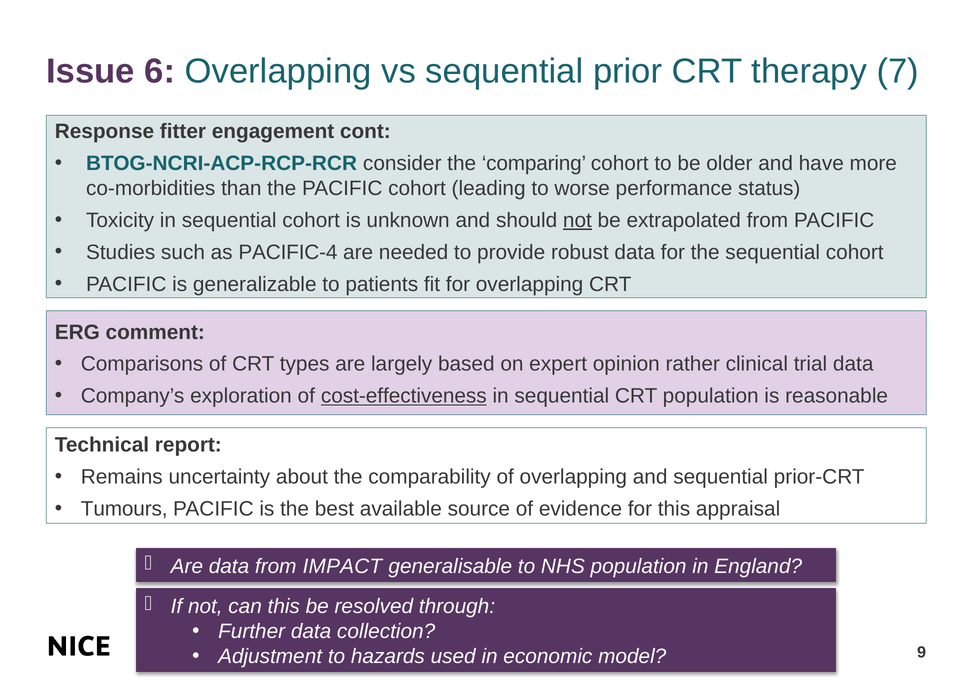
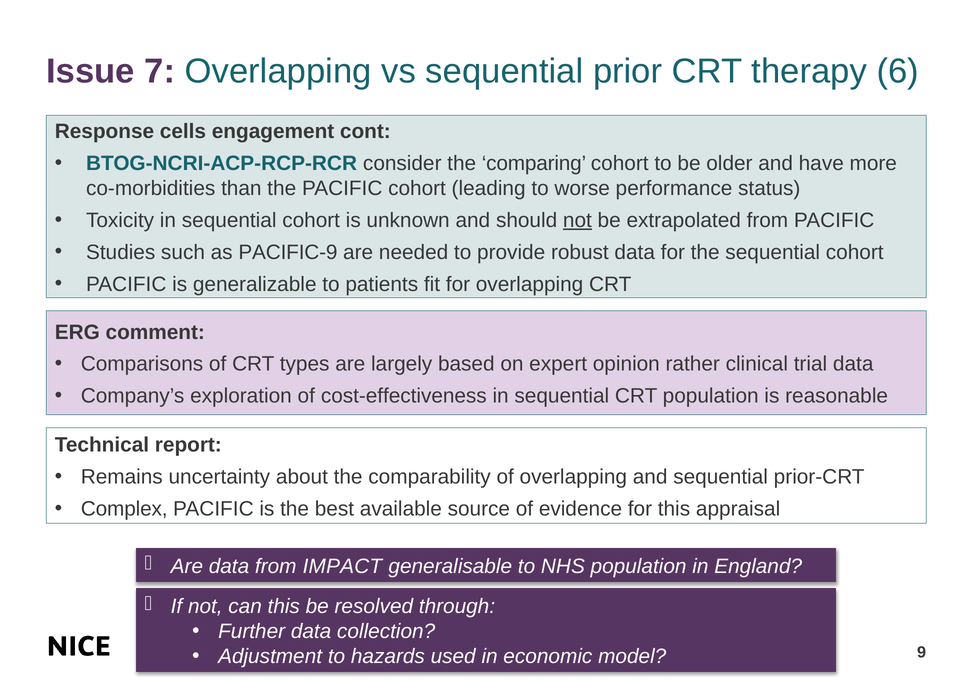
6: 6 -> 7
7: 7 -> 6
fitter: fitter -> cells
PACIFIC-4: PACIFIC-4 -> PACIFIC-9
cost-effectiveness underline: present -> none
Tumours: Tumours -> Complex
